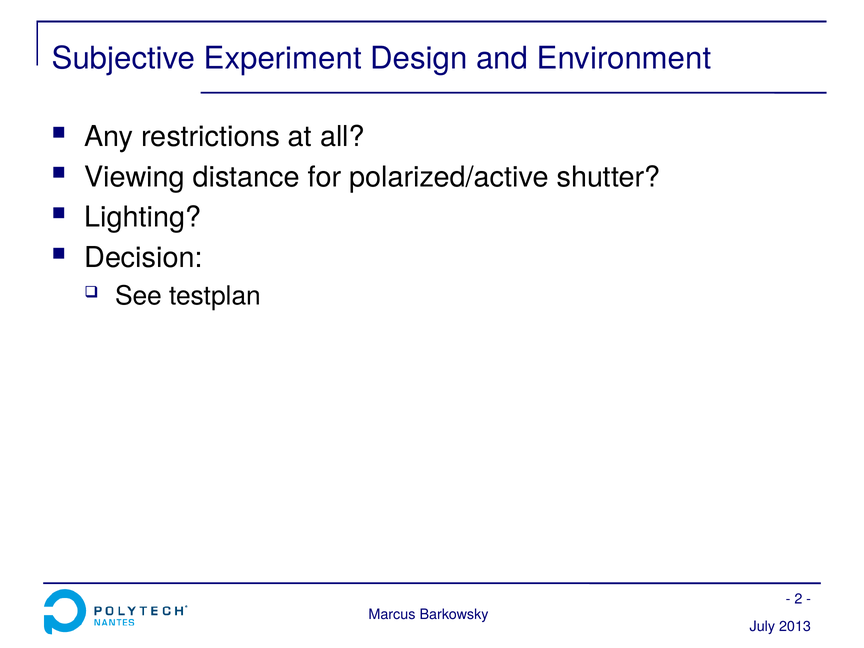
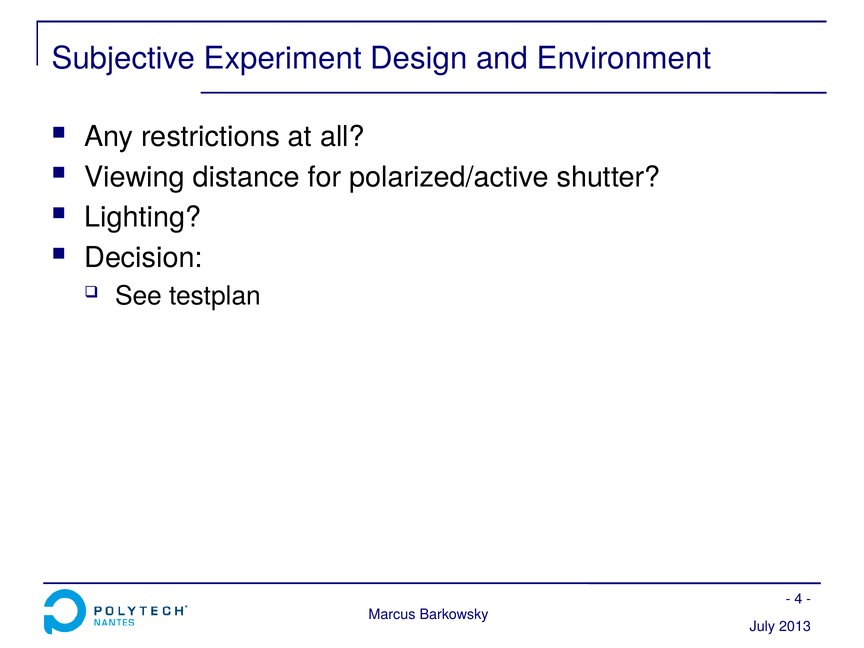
2: 2 -> 4
